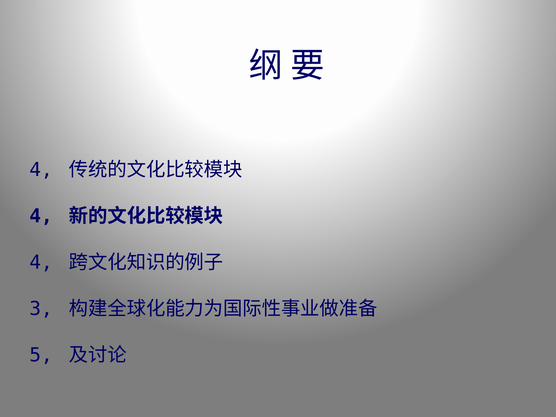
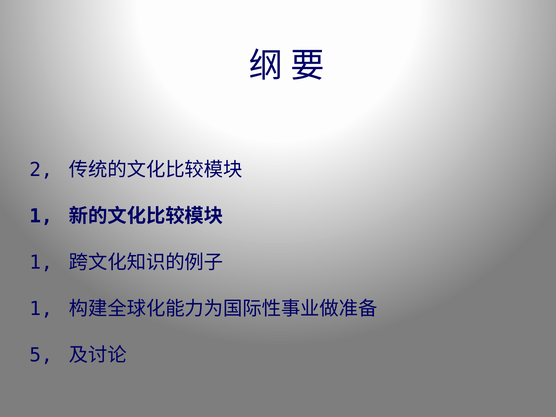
4 at (41, 170): 4 -> 2
4 at (41, 216): 4 -> 1
4 at (41, 262): 4 -> 1
3 at (41, 309): 3 -> 1
